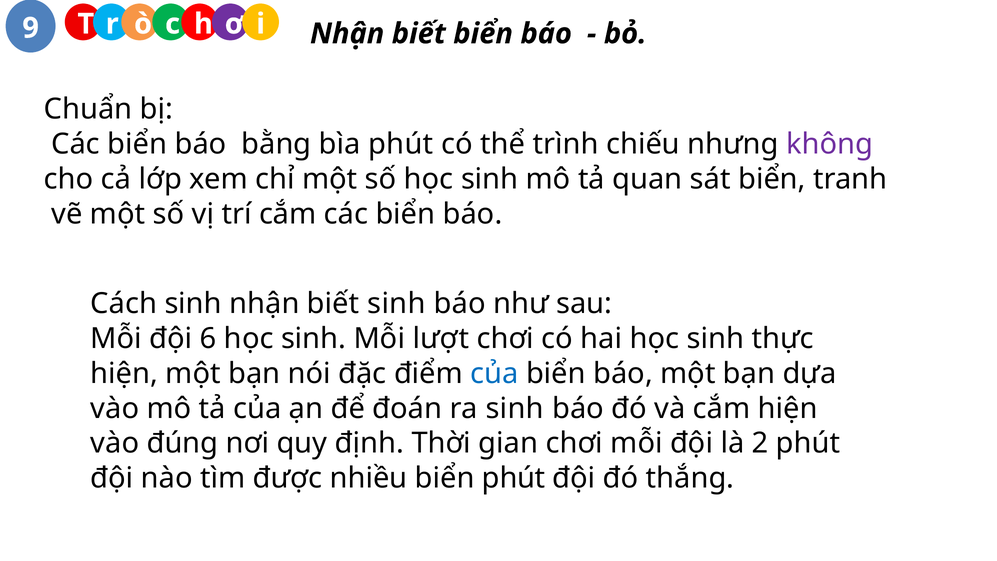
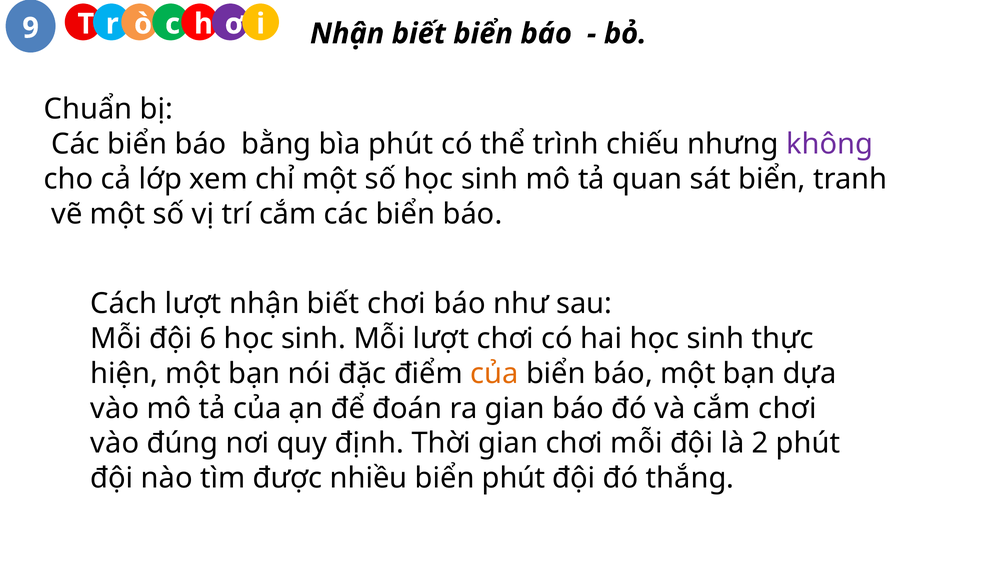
Cách sinh: sinh -> lượt
biết sinh: sinh -> chơi
của at (494, 373) colour: blue -> orange
ra sinh: sinh -> gian
cắm hiện: hiện -> chơi
